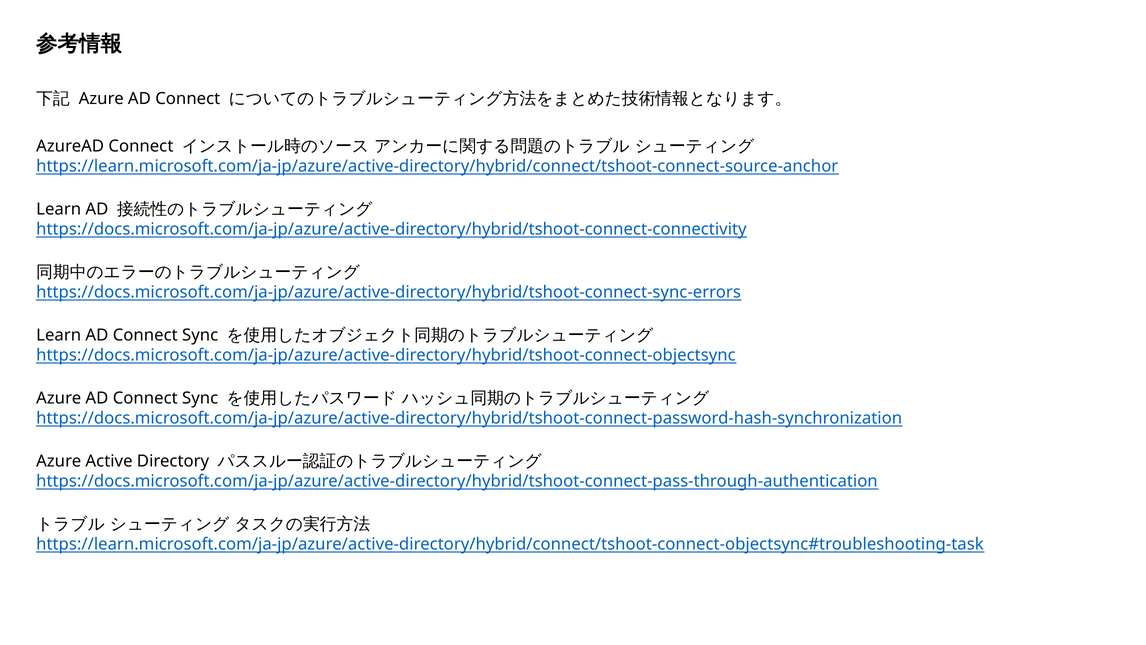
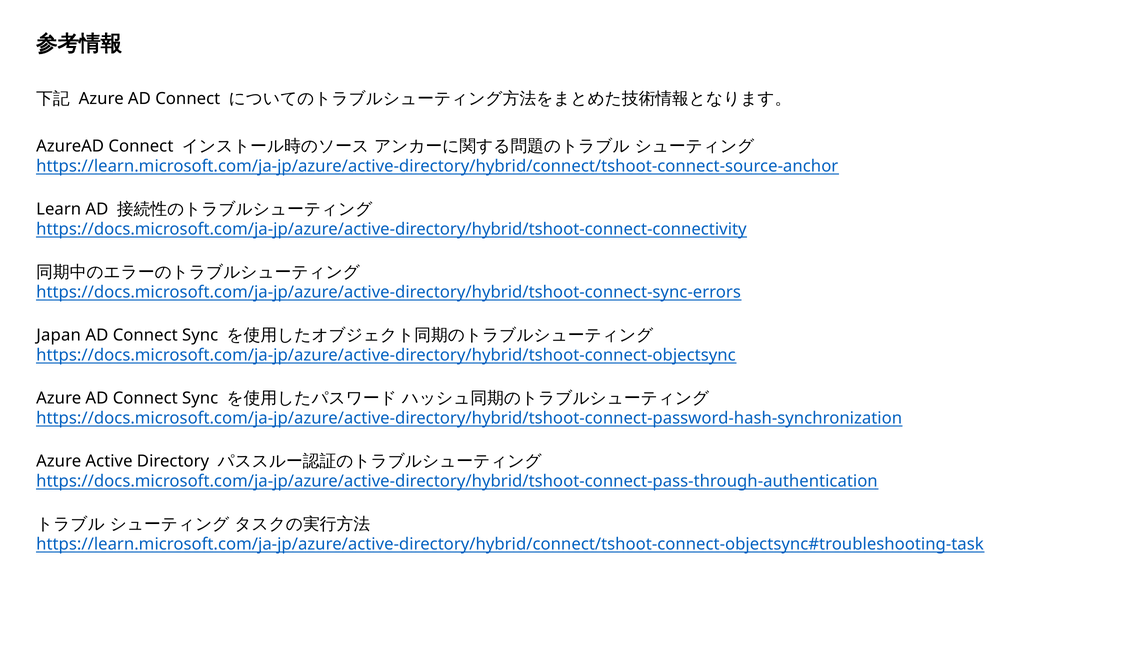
Learn at (59, 335): Learn -> Japan
